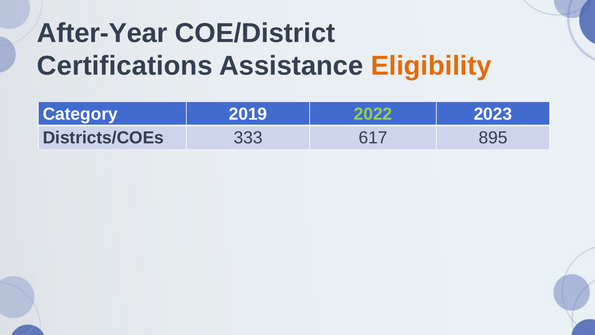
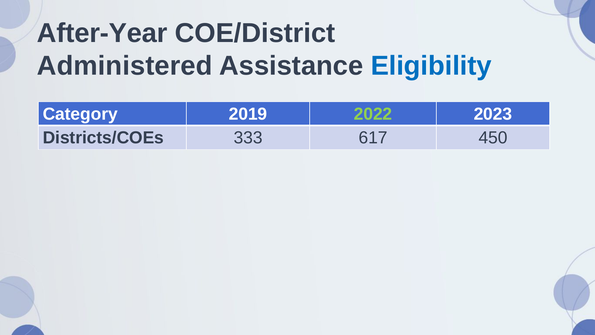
Certifications: Certifications -> Administered
Eligibility colour: orange -> blue
895: 895 -> 450
